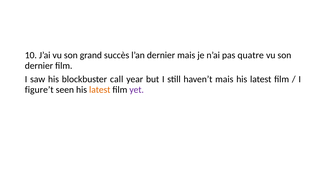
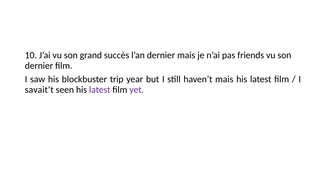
quatre: quatre -> friends
call: call -> trip
figure’t: figure’t -> savait’t
latest at (100, 89) colour: orange -> purple
